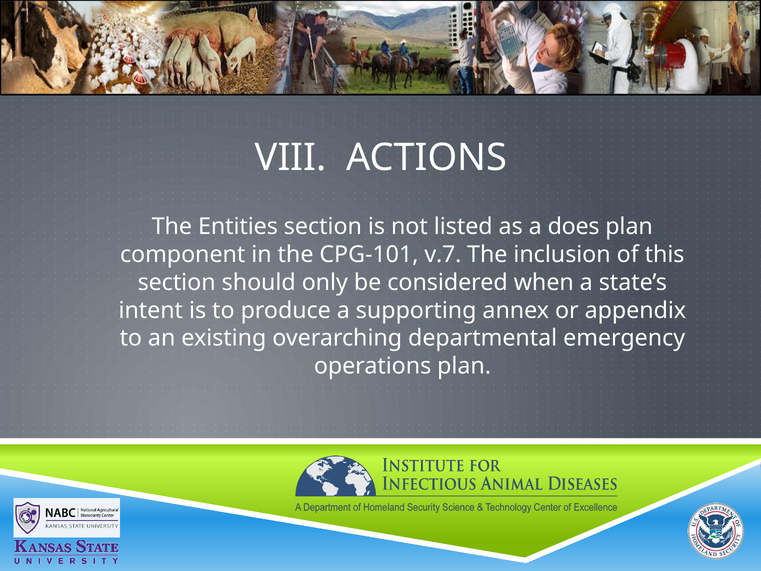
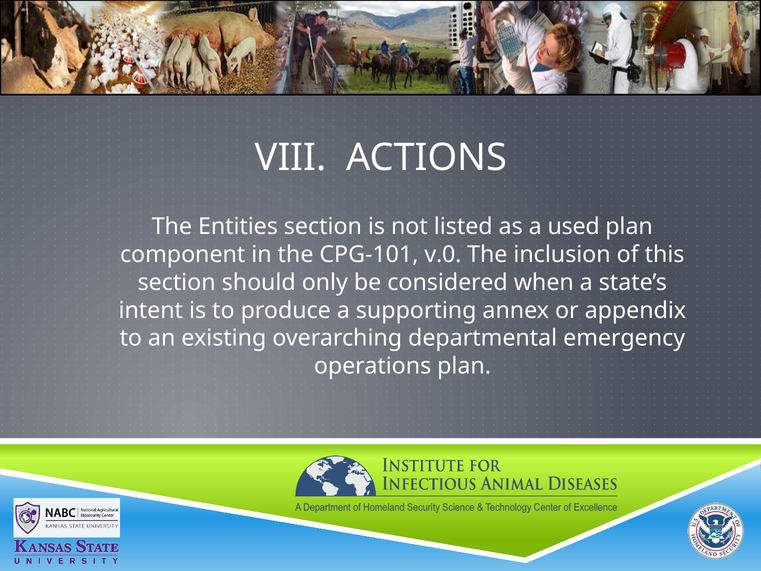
does: does -> used
v.7: v.7 -> v.0
